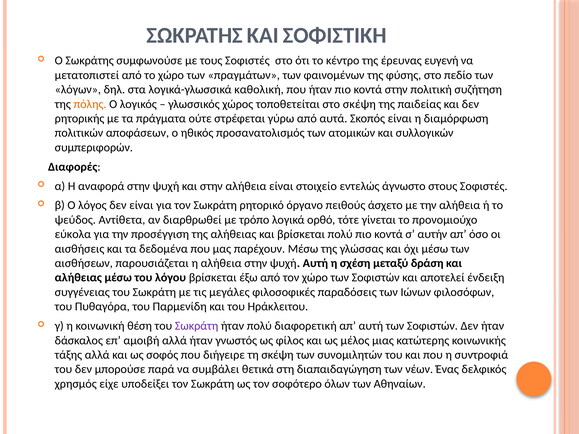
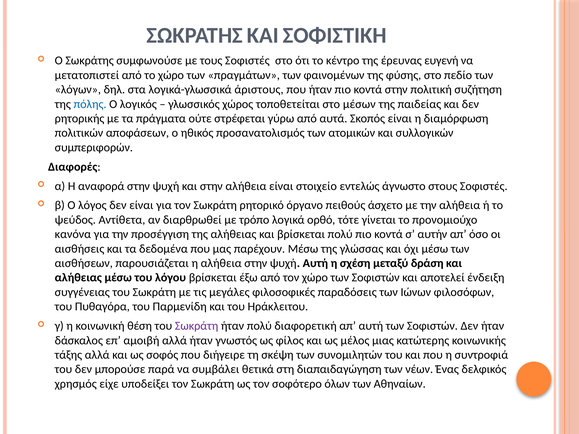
καθολική: καθολική -> άριστους
πόλης colour: orange -> blue
στο σκέψη: σκέψη -> μέσων
εύκολα: εύκολα -> κανόνα
